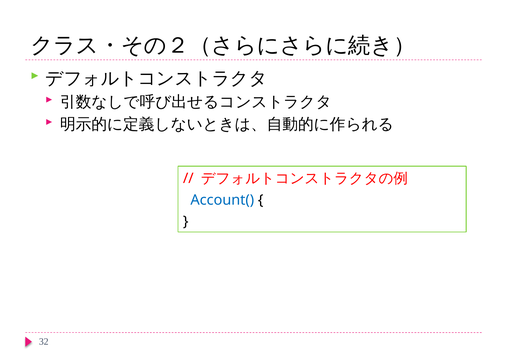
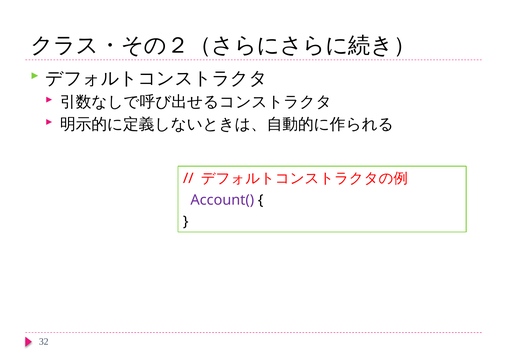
Account( colour: blue -> purple
